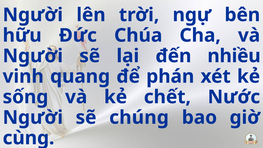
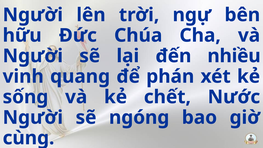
chúng: chúng -> ngóng
